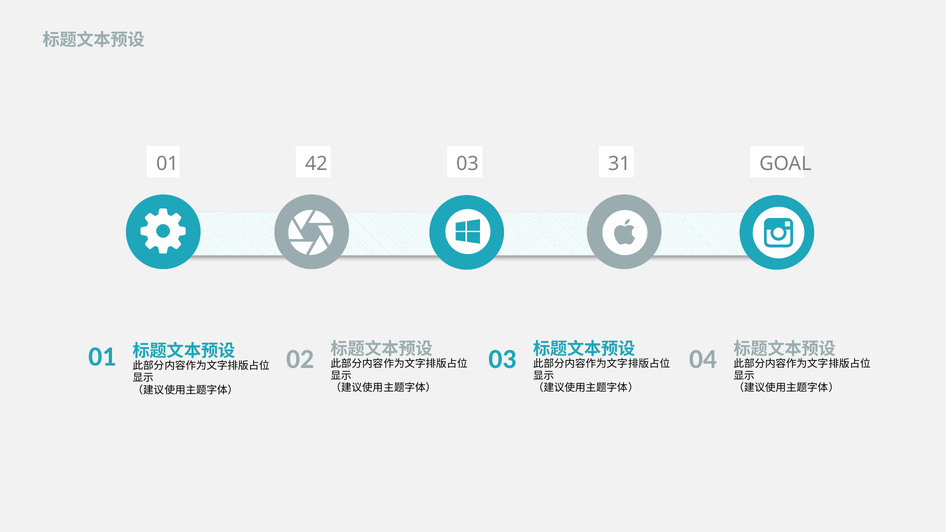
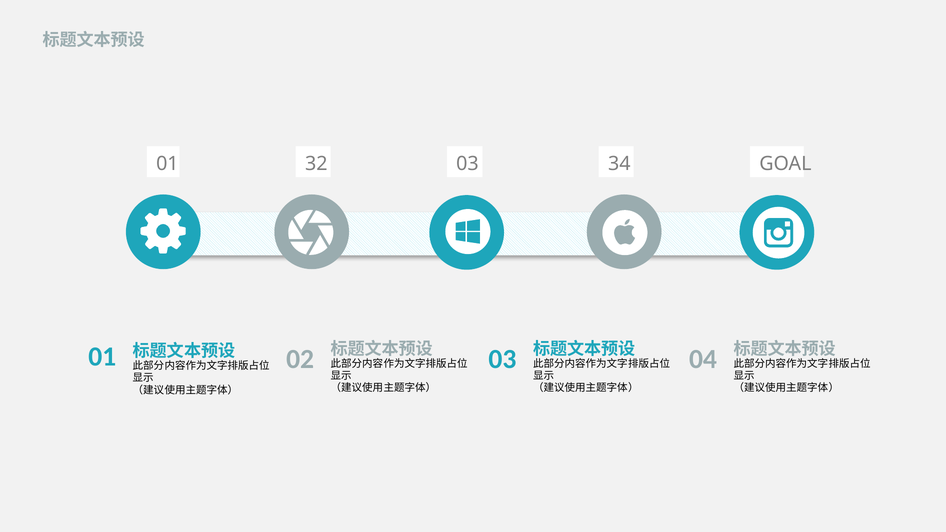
42: 42 -> 32
31: 31 -> 34
